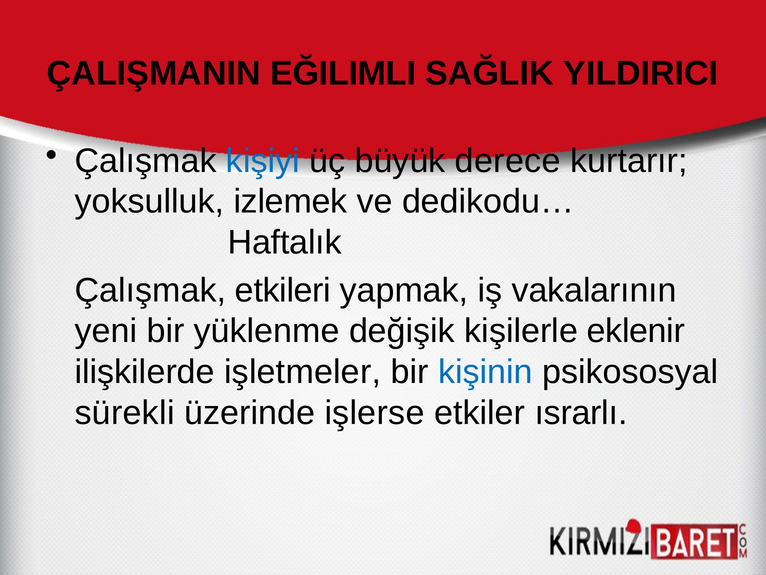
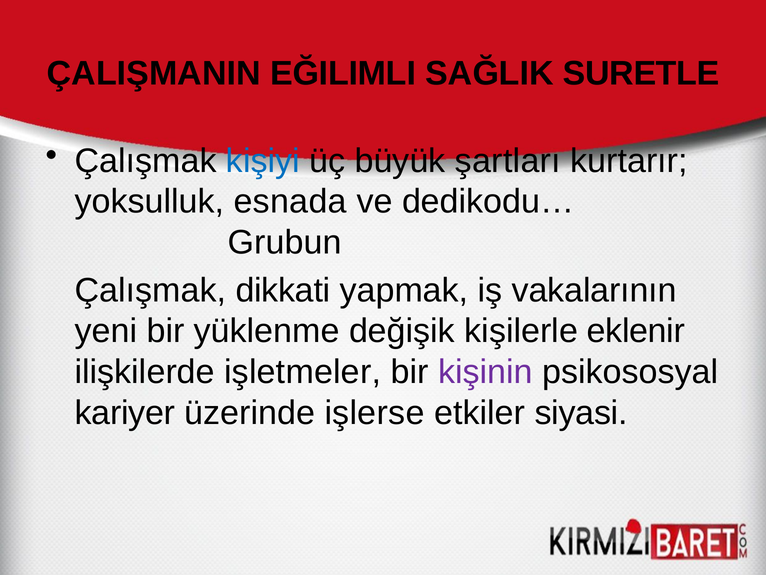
YILDIRICI: YILDIRICI -> SURETLE
derece: derece -> şartları
izlemek: izlemek -> esnada
Haftalık: Haftalık -> Grubun
etkileri: etkileri -> dikkati
kişinin colour: blue -> purple
sürekli: sürekli -> kariyer
ısrarlı: ısrarlı -> siyasi
